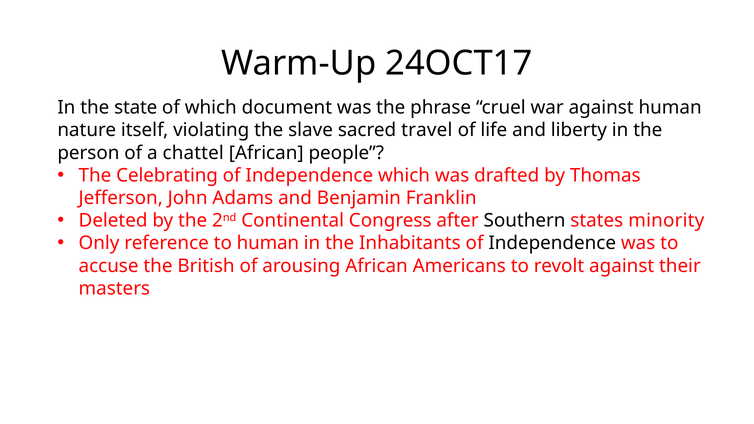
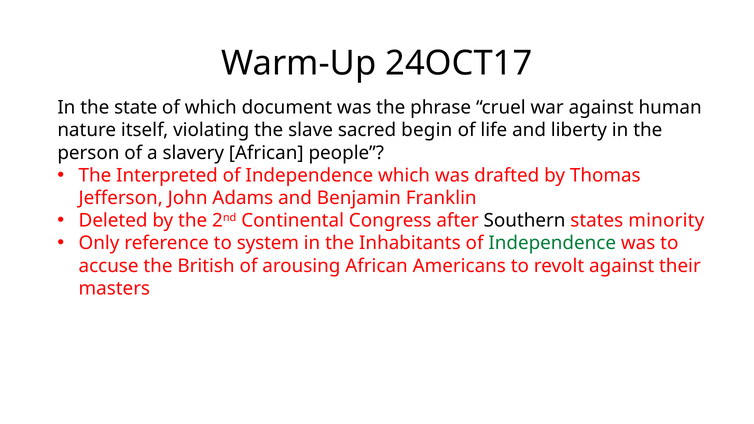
travel: travel -> begin
chattel: chattel -> slavery
Celebrating: Celebrating -> Interpreted
to human: human -> system
Independence at (552, 243) colour: black -> green
